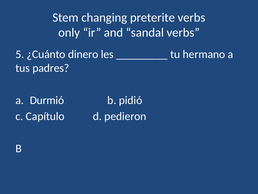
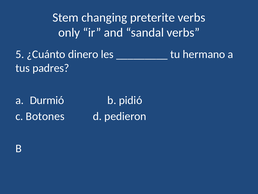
Capítulo: Capítulo -> Botones
